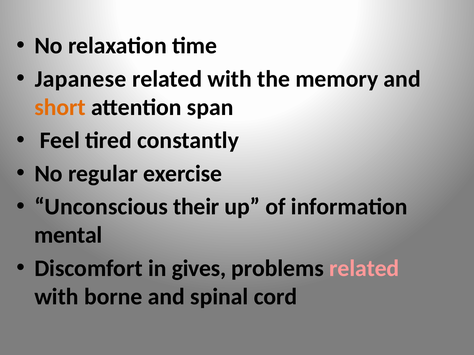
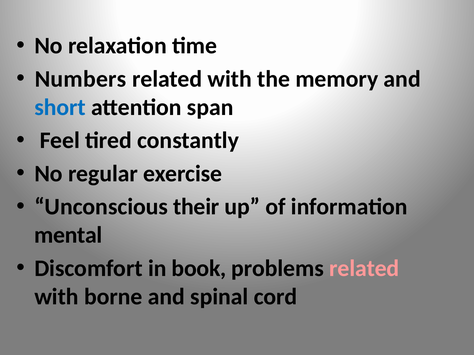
Japanese: Japanese -> Numbers
short colour: orange -> blue
gives: gives -> book
